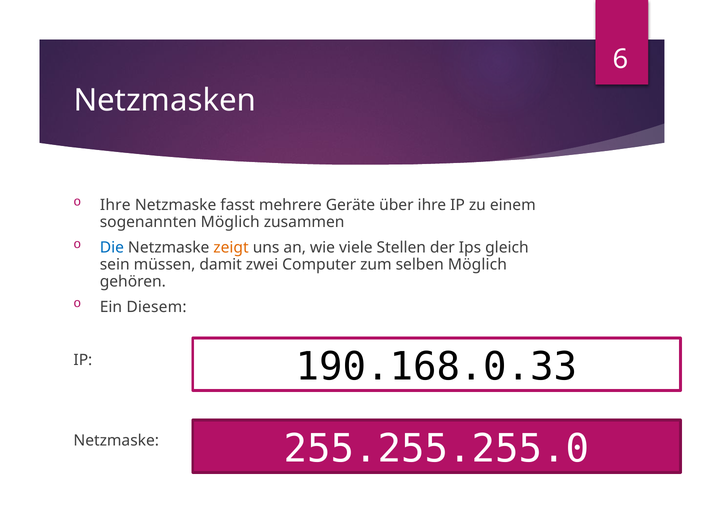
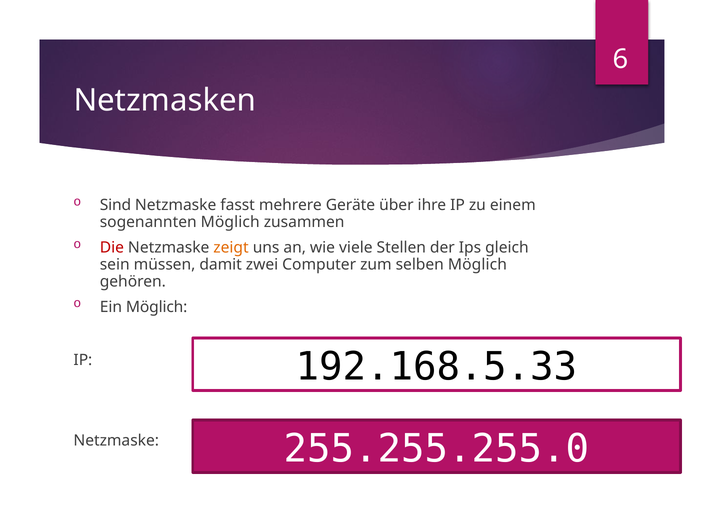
Ihre at (115, 205): Ihre -> Sind
Die colour: blue -> red
Ein Diesem: Diesem -> Möglich
190.168.0.33: 190.168.0.33 -> 192.168.5.33
